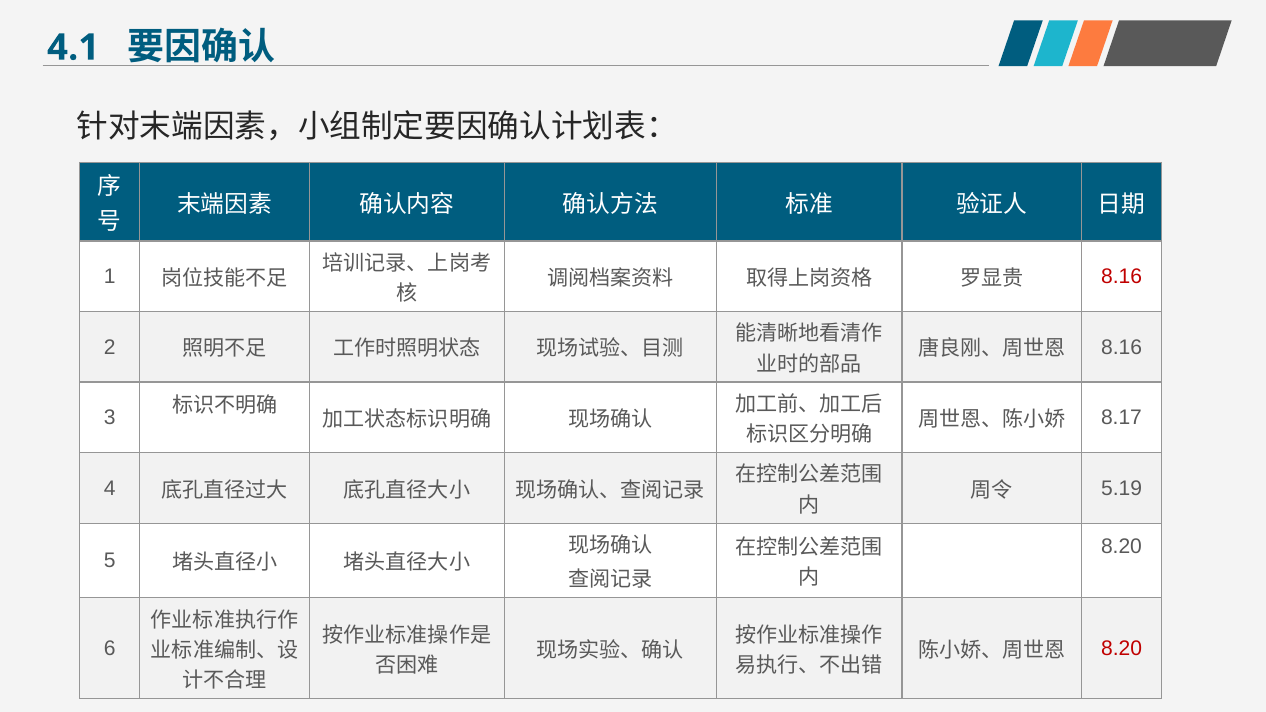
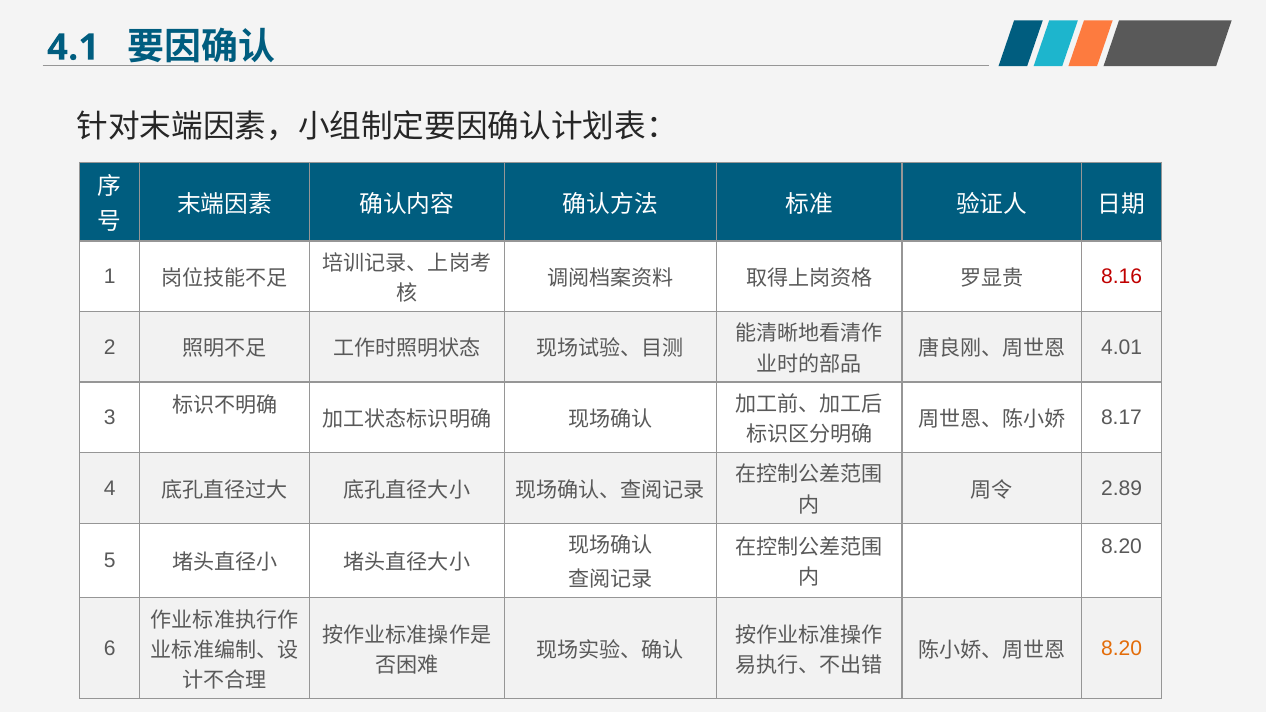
8.16 at (1122, 347): 8.16 -> 4.01
5.19: 5.19 -> 2.89
8.20 at (1122, 648) colour: red -> orange
